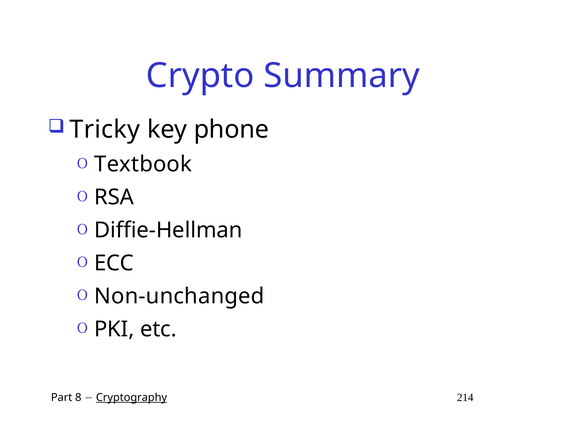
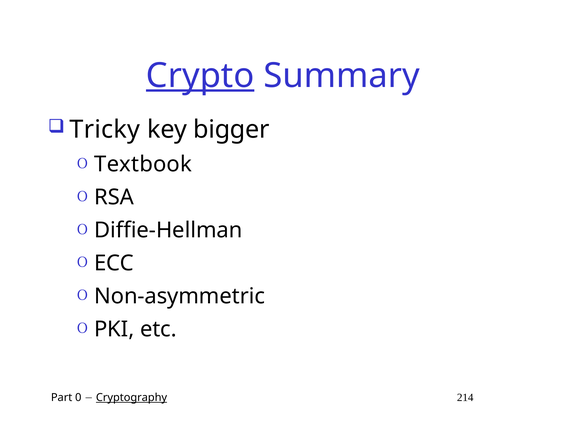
Crypto underline: none -> present
phone: phone -> bigger
Non-unchanged: Non-unchanged -> Non-asymmetric
8: 8 -> 0
